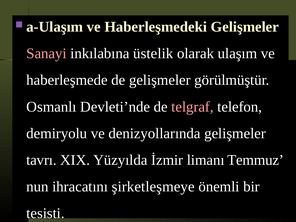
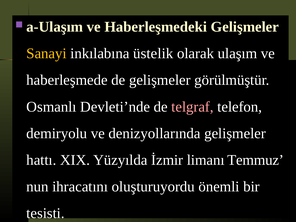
Sanayi colour: pink -> yellow
tavrı: tavrı -> hattı
şirketleşmeye: şirketleşmeye -> oluşturuyordu
